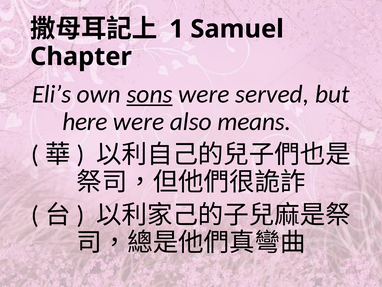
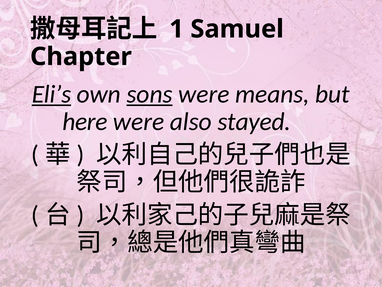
Eli’s underline: none -> present
served: served -> means
means: means -> stayed
